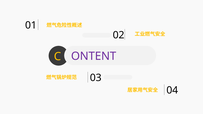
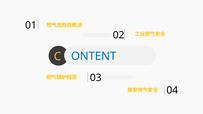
ONTENT colour: purple -> blue
